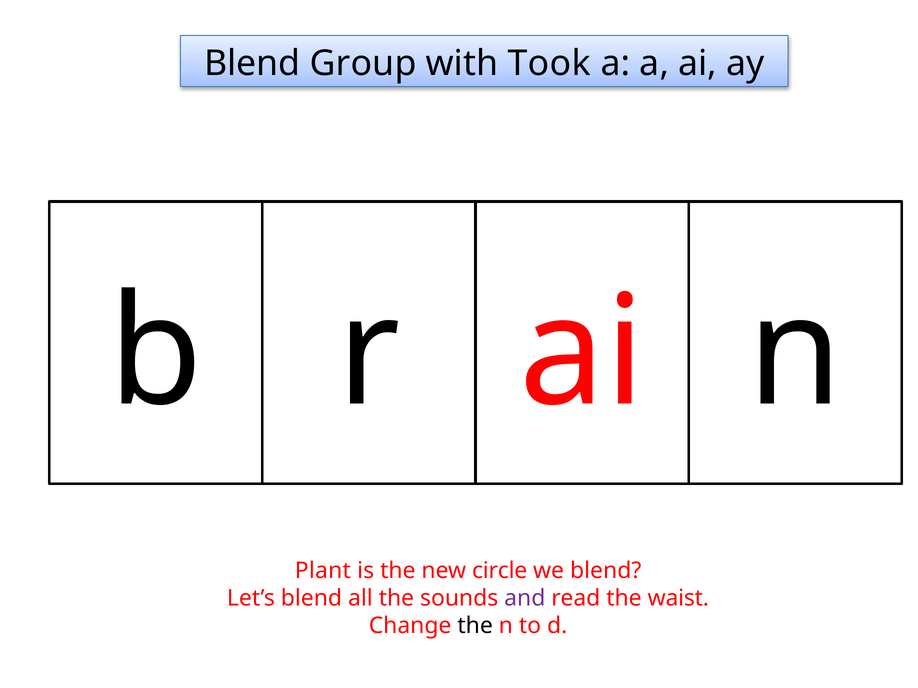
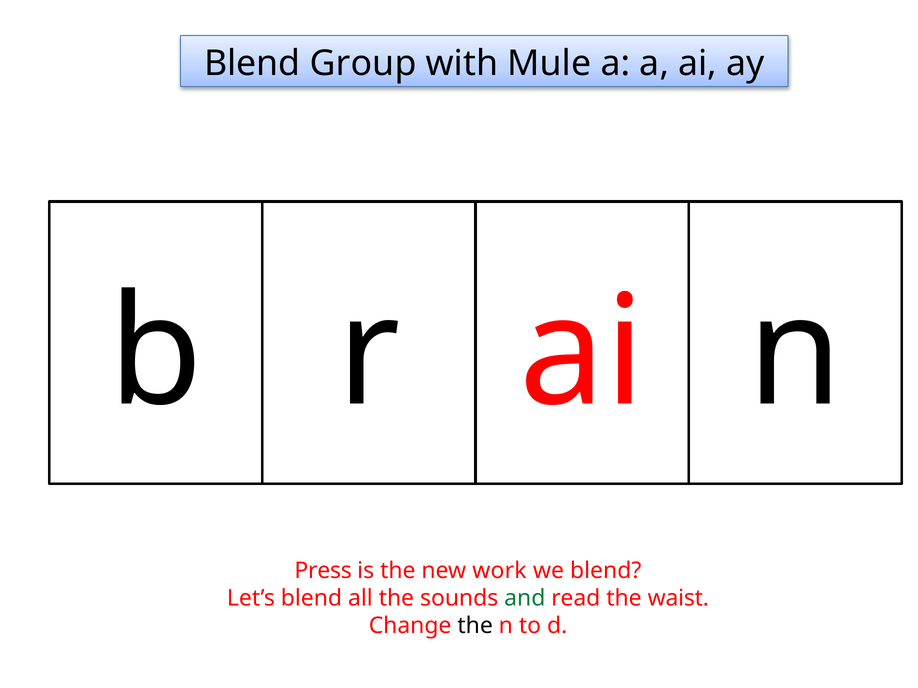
Took: Took -> Mule
Plant: Plant -> Press
circle: circle -> work
and colour: purple -> green
